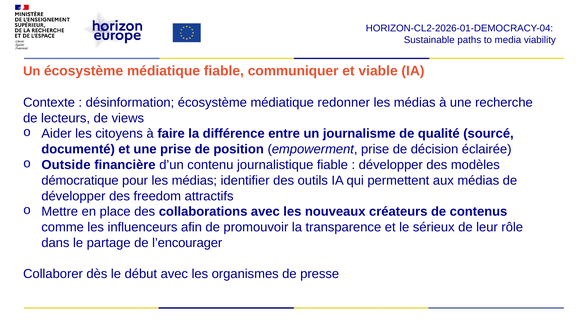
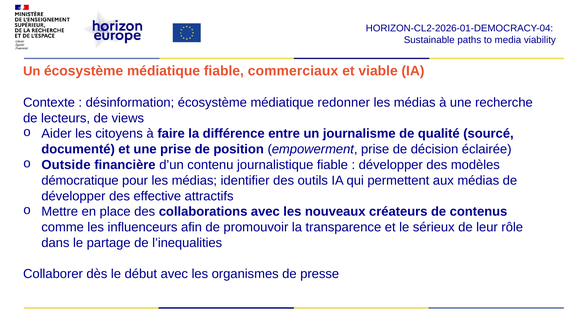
communiquer: communiquer -> commerciaux
freedom: freedom -> effective
l’encourager: l’encourager -> l’inequalities
